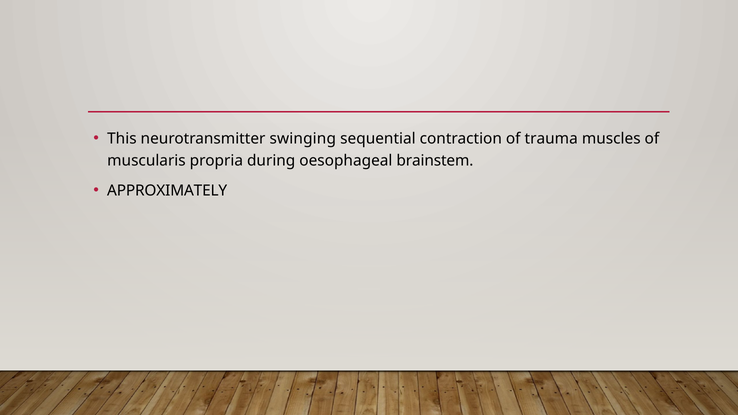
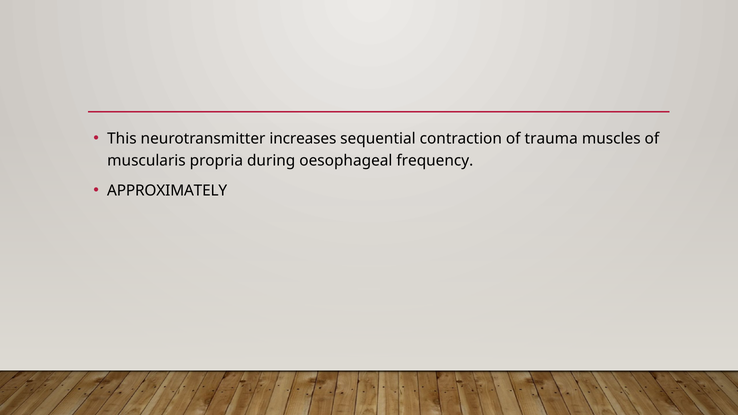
swinging: swinging -> increases
brainstem: brainstem -> frequency
